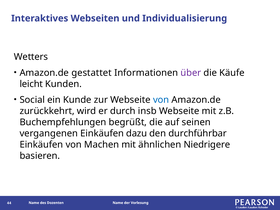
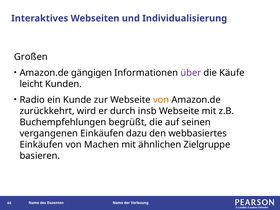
Wetters: Wetters -> Großen
gestattet: gestattet -> gängigen
Social: Social -> Radio
von at (161, 100) colour: blue -> orange
durchführbar: durchführbar -> webbasiertes
Niedrigere: Niedrigere -> Zielgruppe
